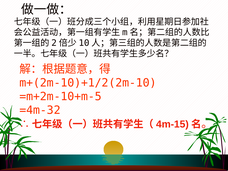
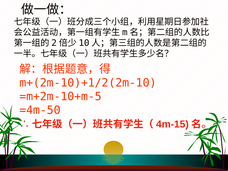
=4m-32: =4m-32 -> =4m-50
